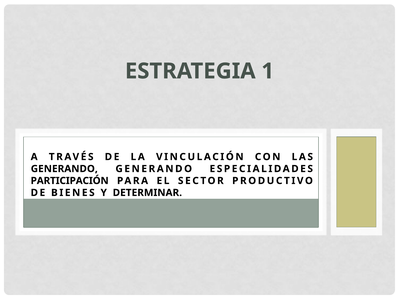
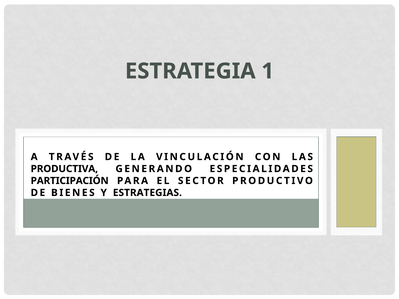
GENERANDO at (64, 169): GENERANDO -> PRODUCTIVA
DETERMINAR: DETERMINAR -> ESTRATEGIAS
